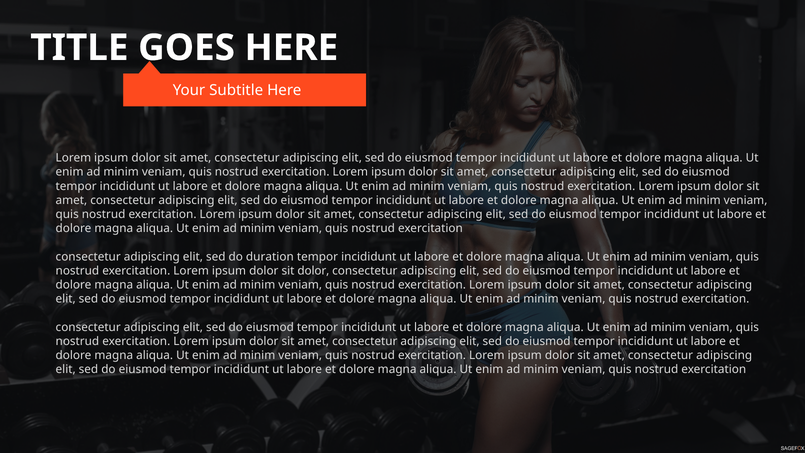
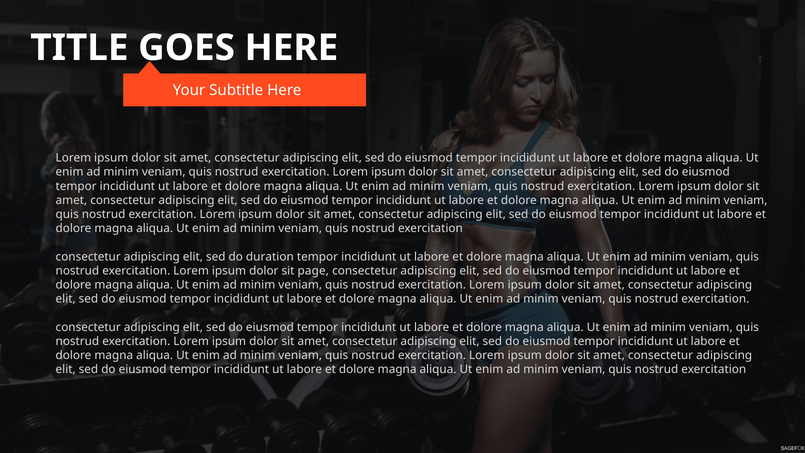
sit dolor: dolor -> page
